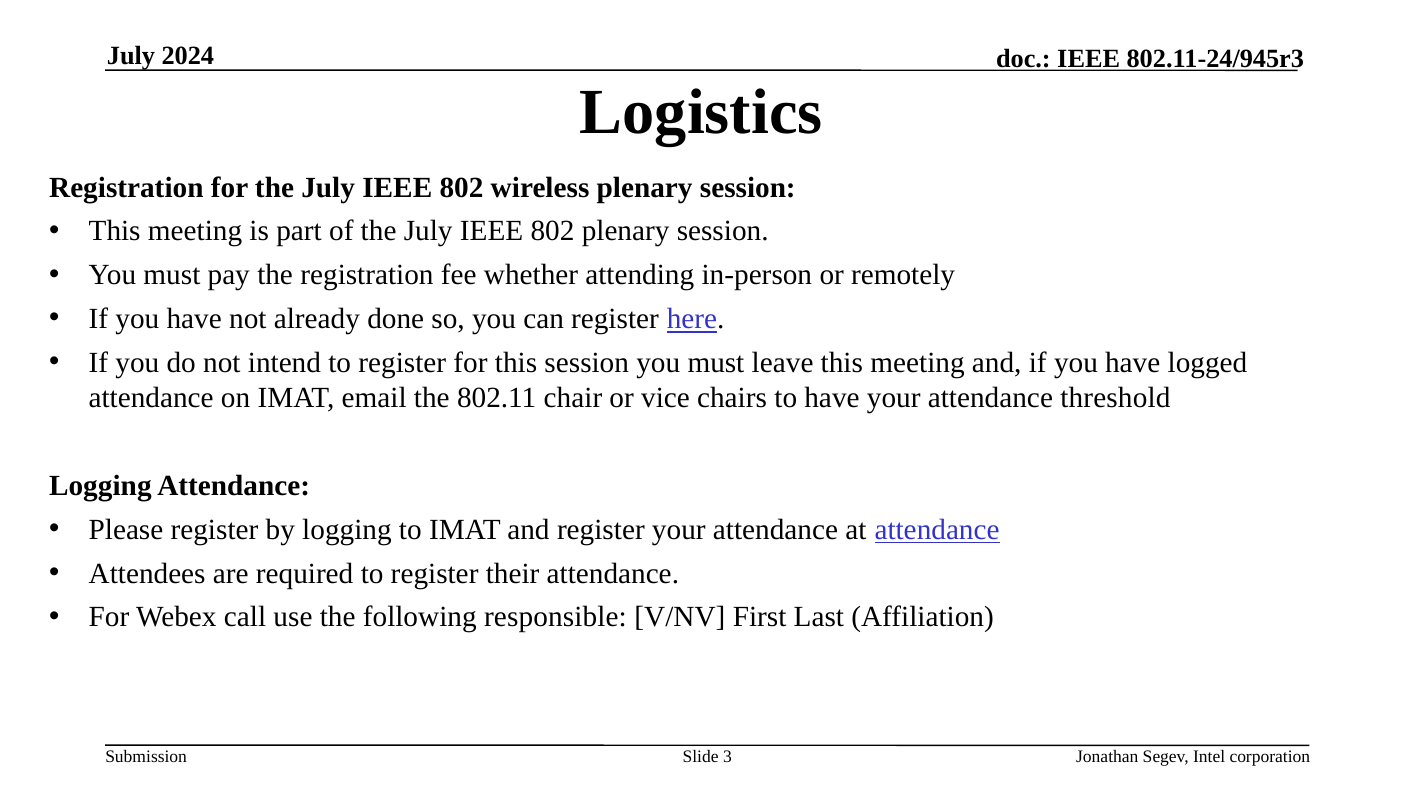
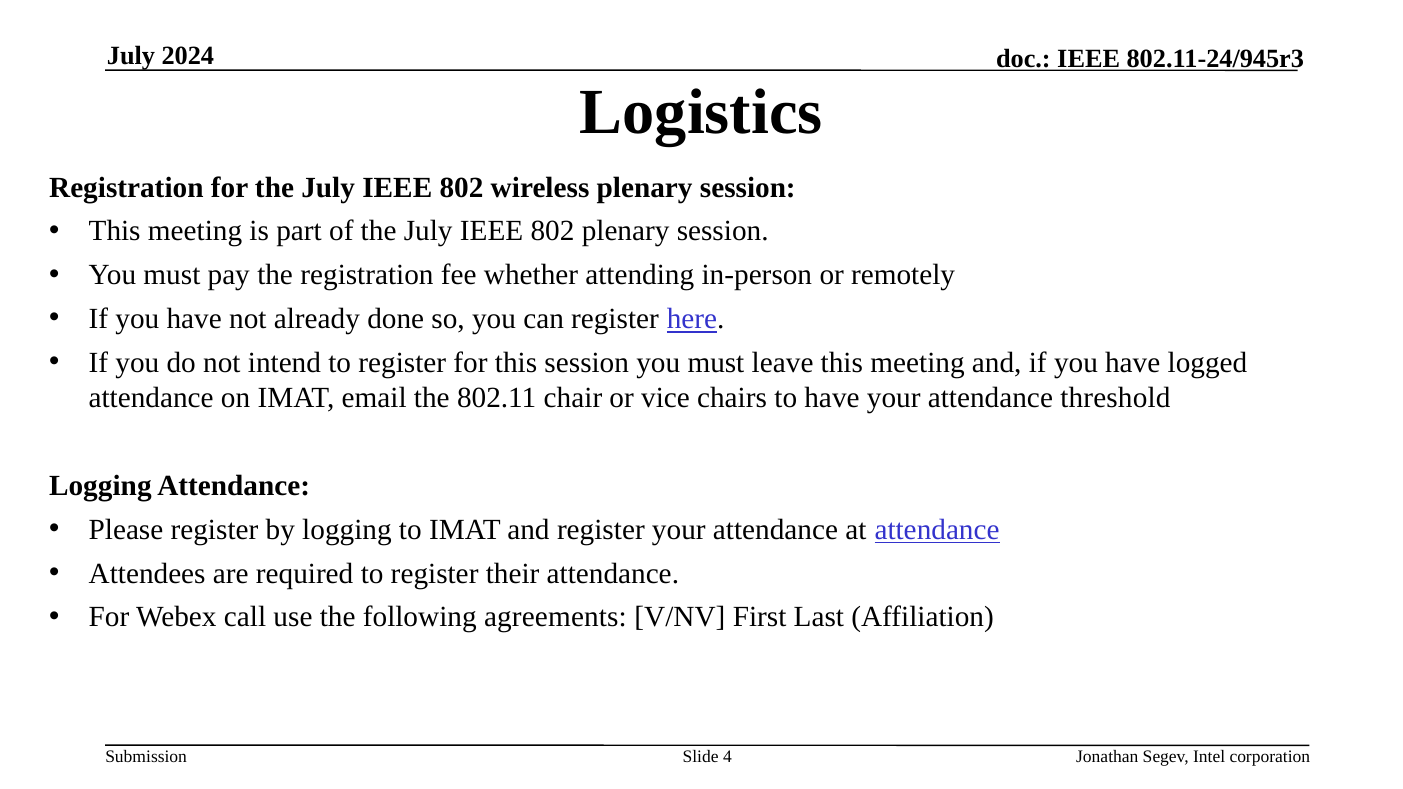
responsible: responsible -> agreements
3: 3 -> 4
